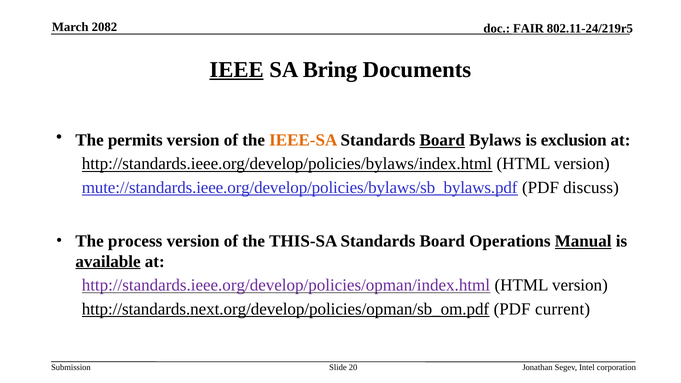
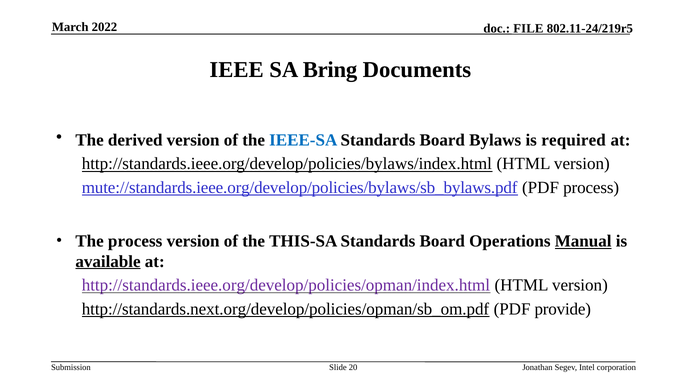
2082: 2082 -> 2022
FAIR: FAIR -> FILE
IEEE underline: present -> none
permits: permits -> derived
IEEE-SA colour: orange -> blue
Board at (442, 140) underline: present -> none
exclusion: exclusion -> required
PDF discuss: discuss -> process
current: current -> provide
